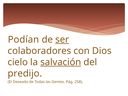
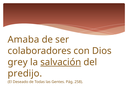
Podían: Podían -> Amaba
ser underline: present -> none
cielo: cielo -> grey
